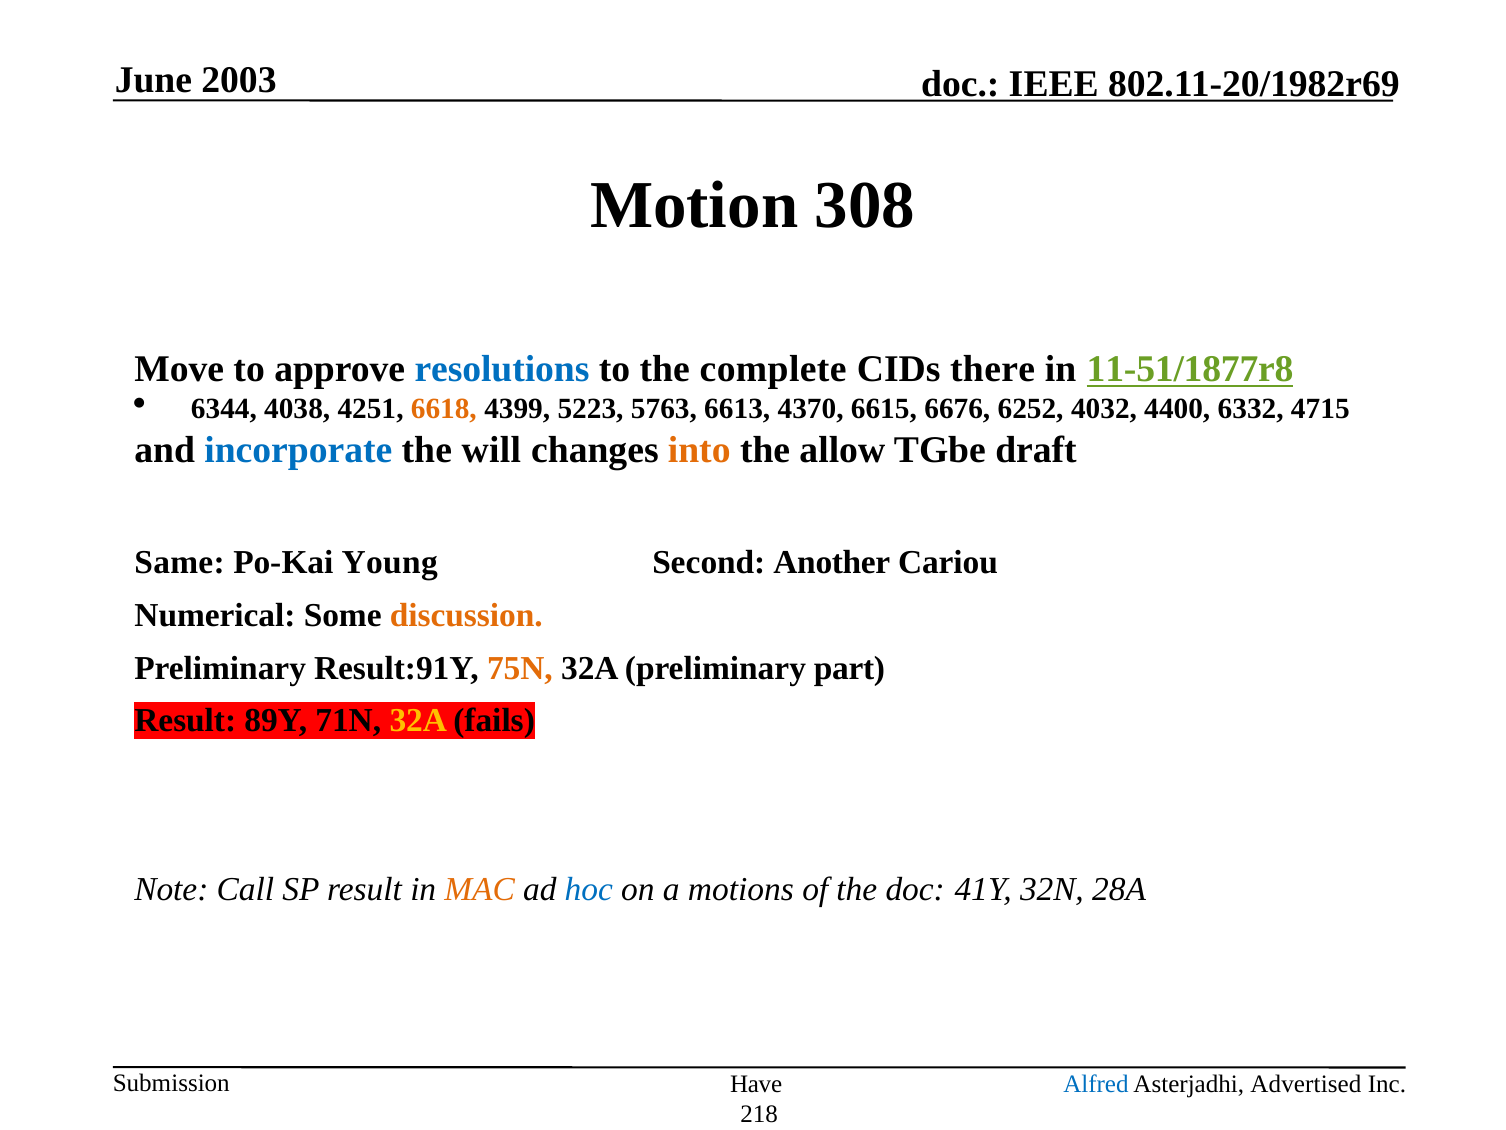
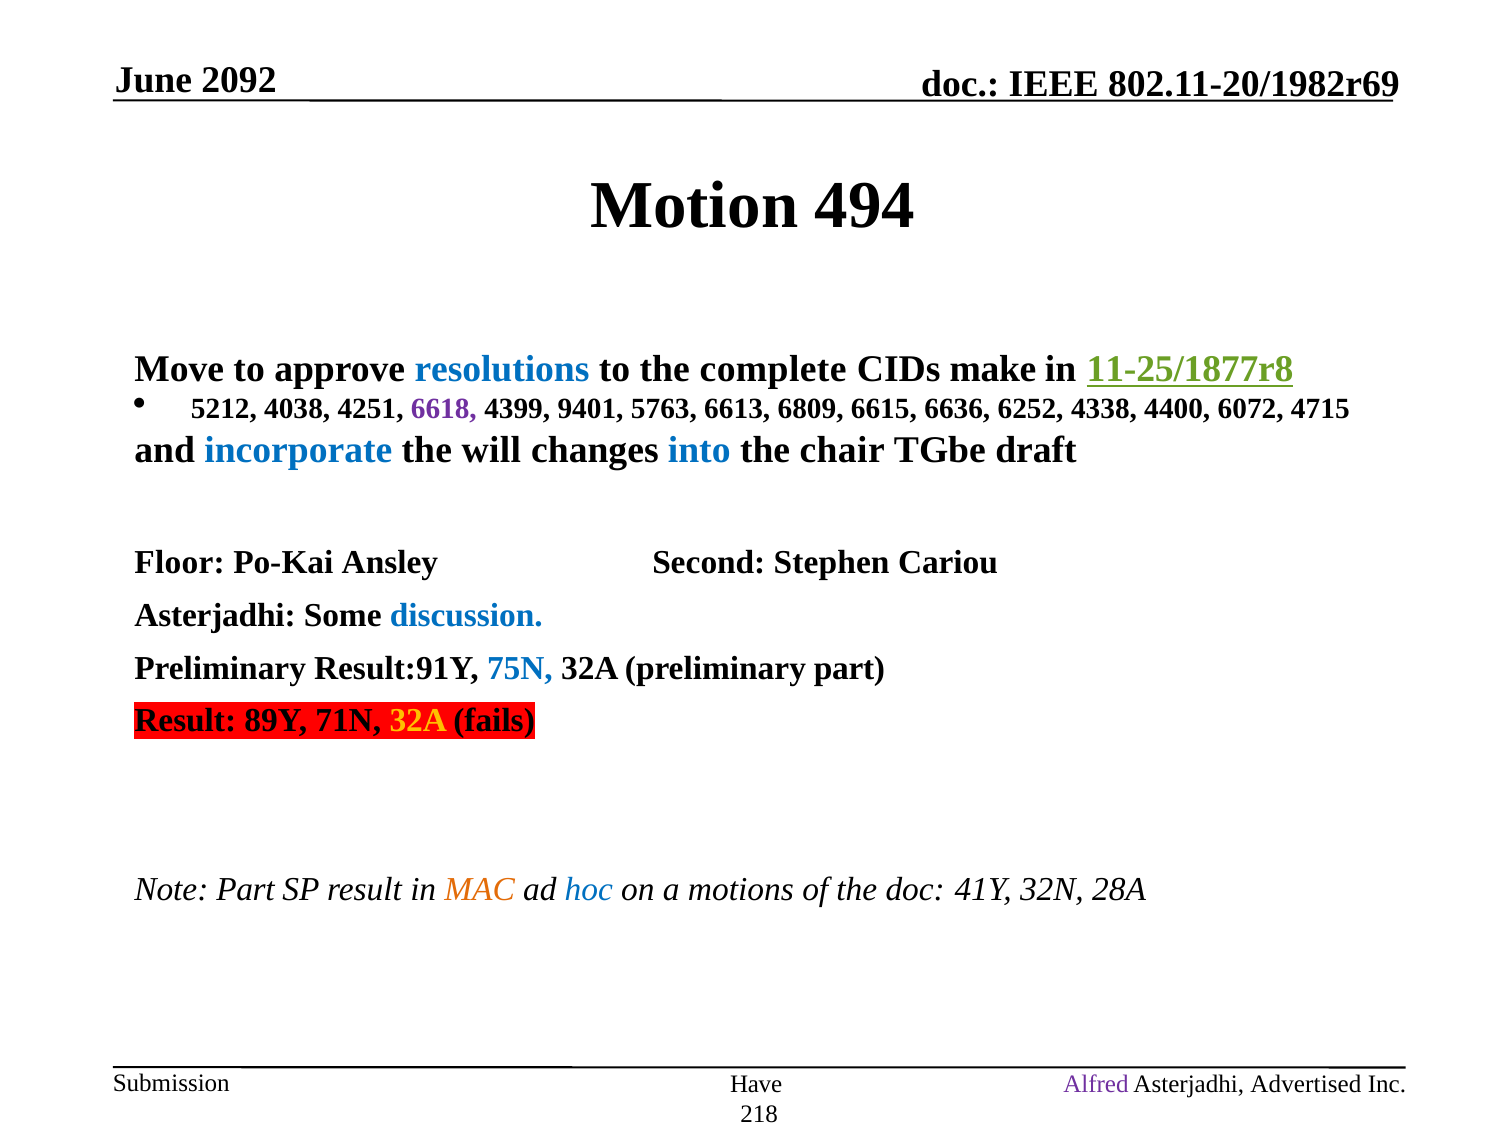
2003: 2003 -> 2092
308: 308 -> 494
there: there -> make
11-51/1877r8: 11-51/1877r8 -> 11-25/1877r8
6344: 6344 -> 5212
6618 colour: orange -> purple
5223: 5223 -> 9401
4370: 4370 -> 6809
6676: 6676 -> 6636
4032: 4032 -> 4338
6332: 6332 -> 6072
into colour: orange -> blue
allow: allow -> chair
Same: Same -> Floor
Young: Young -> Ansley
Another: Another -> Stephen
Numerical at (215, 615): Numerical -> Asterjadhi
discussion colour: orange -> blue
75N colour: orange -> blue
Note Call: Call -> Part
Alfred colour: blue -> purple
